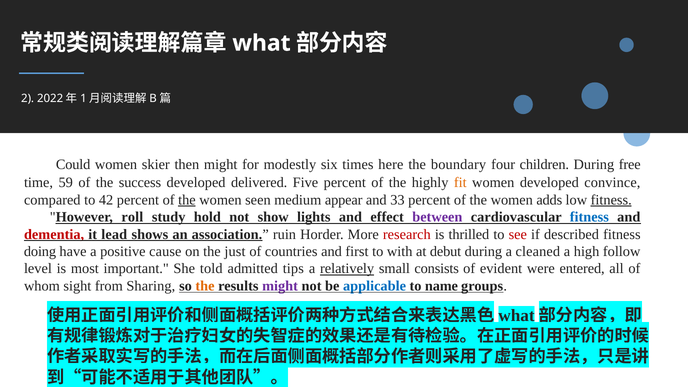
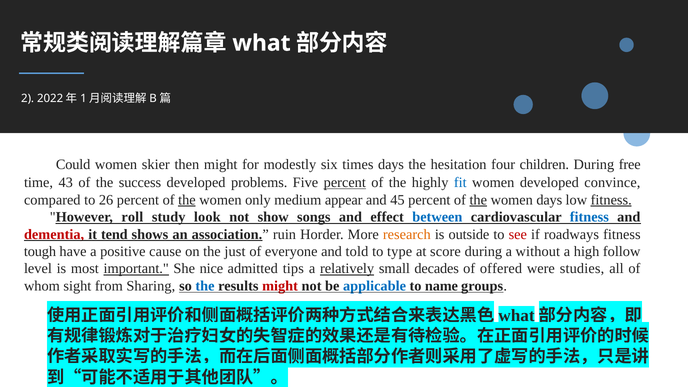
times here: here -> days
boundary: boundary -> hesitation
59: 59 -> 43
delivered: delivered -> problems
percent at (345, 183) underline: none -> present
fit colour: orange -> blue
42: 42 -> 26
seen: seen -> only
33: 33 -> 45
the at (478, 200) underline: none -> present
women adds: adds -> days
hold: hold -> look
lights: lights -> songs
between colour: purple -> blue
lead: lead -> tend
research colour: red -> orange
thrilled: thrilled -> outside
described: described -> roadways
doing: doing -> tough
countries: countries -> everyone
first: first -> told
with: with -> type
debut: debut -> score
cleaned: cleaned -> without
important underline: none -> present
told: told -> nice
consists: consists -> decades
evident: evident -> offered
entered: entered -> studies
the at (205, 286) colour: orange -> blue
might at (280, 286) colour: purple -> red
